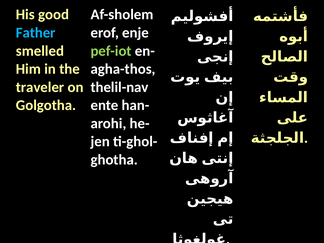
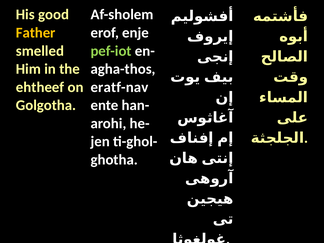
Father colour: light blue -> yellow
traveler: traveler -> ehtheef
thelil-nav: thelil-nav -> eratf-nav
